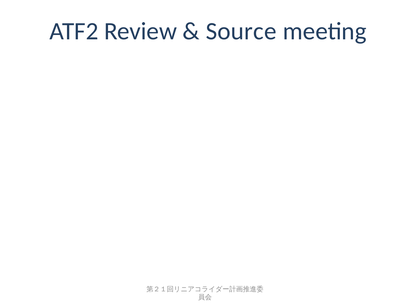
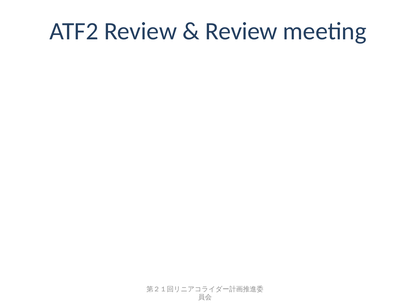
Source at (241, 31): Source -> Review
